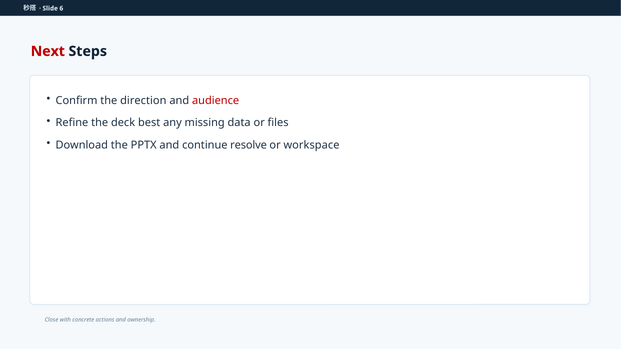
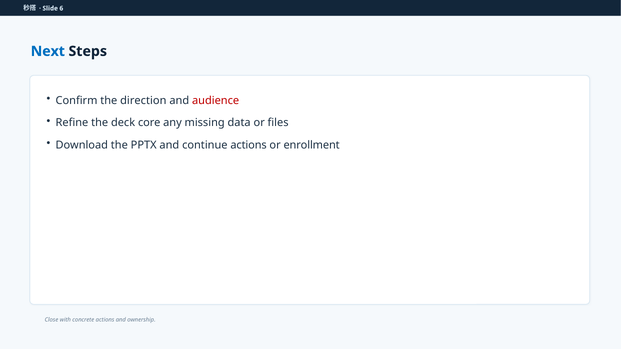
Next colour: red -> blue
best: best -> core
continue resolve: resolve -> actions
workspace: workspace -> enrollment
